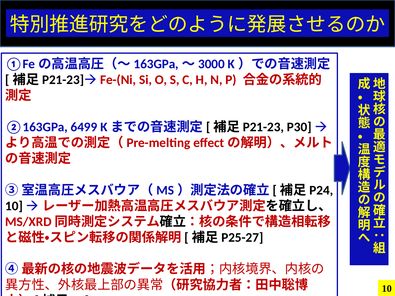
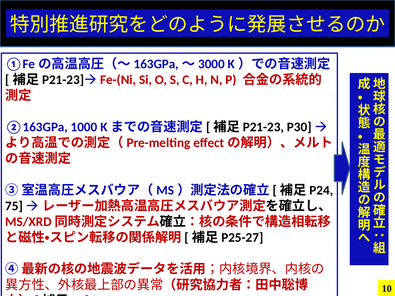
6499: 6499 -> 1000
10 at (14, 206): 10 -> 75
